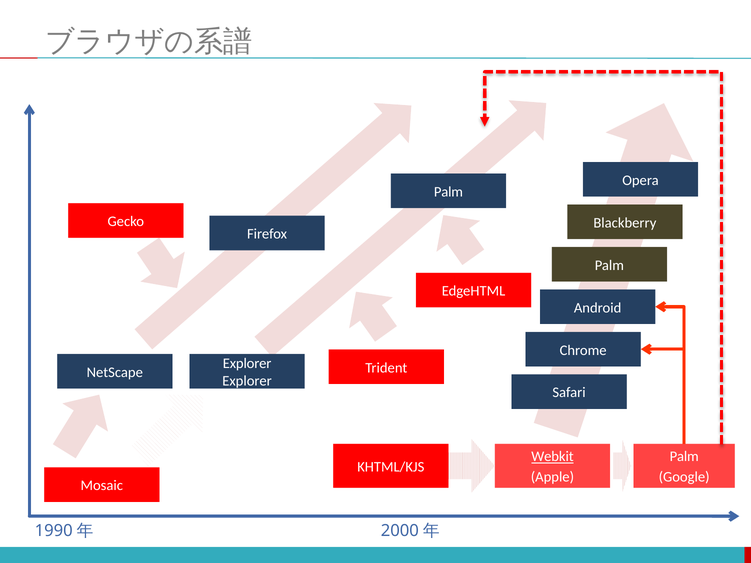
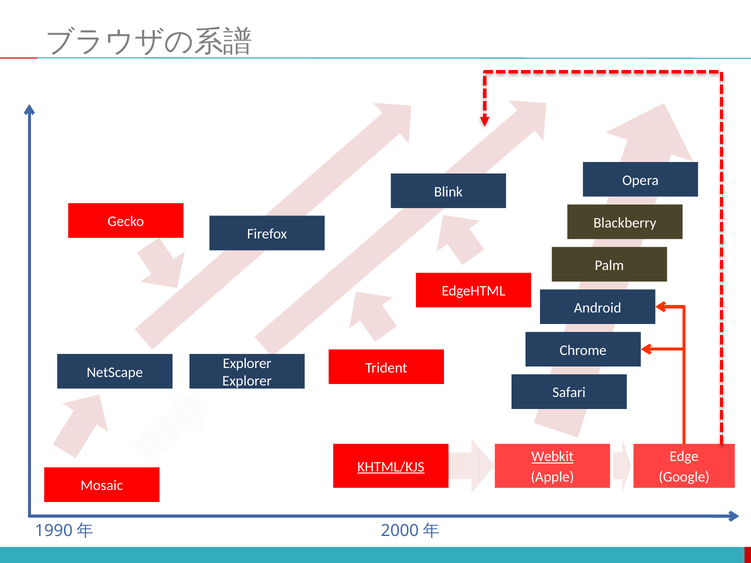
Palm at (448, 192): Palm -> Blink
Palm at (684, 457): Palm -> Edge
KHTML/KJS underline: none -> present
